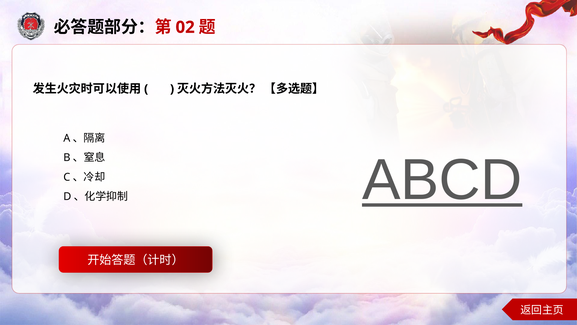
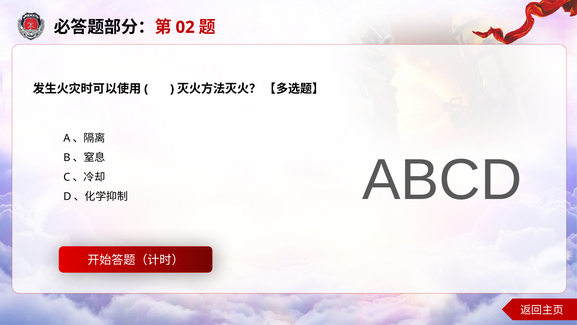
ABCD underline: present -> none
